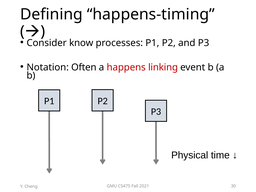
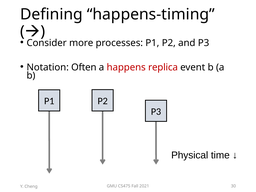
know: know -> more
linking: linking -> replica
